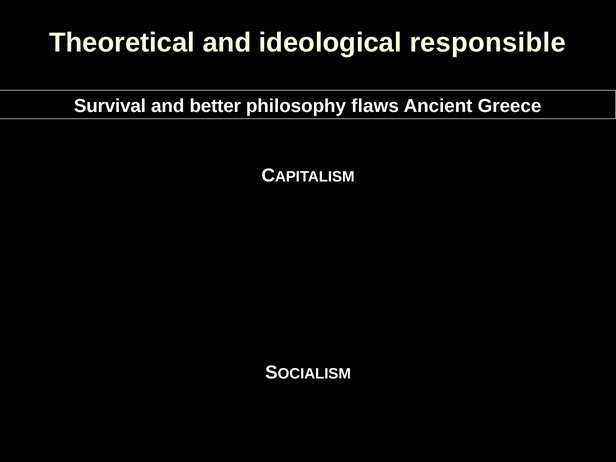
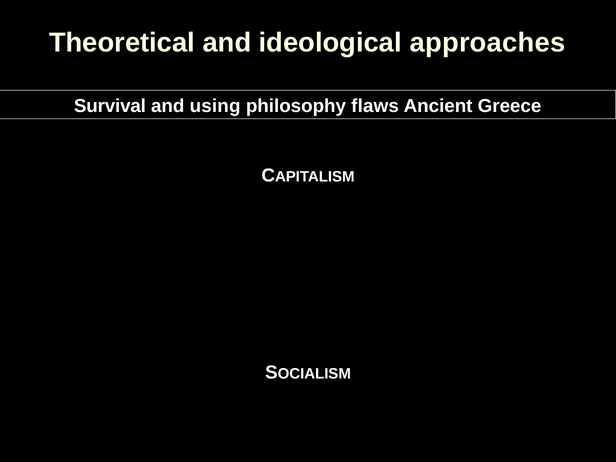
responsible: responsible -> approaches
better: better -> using
